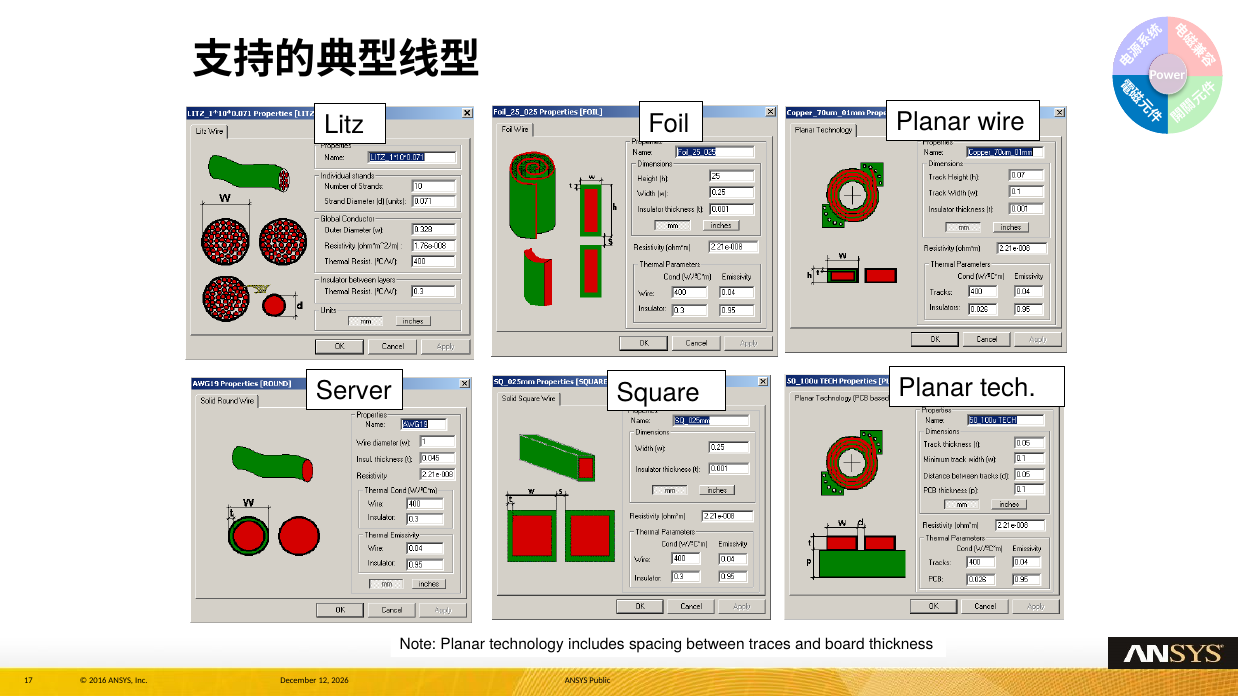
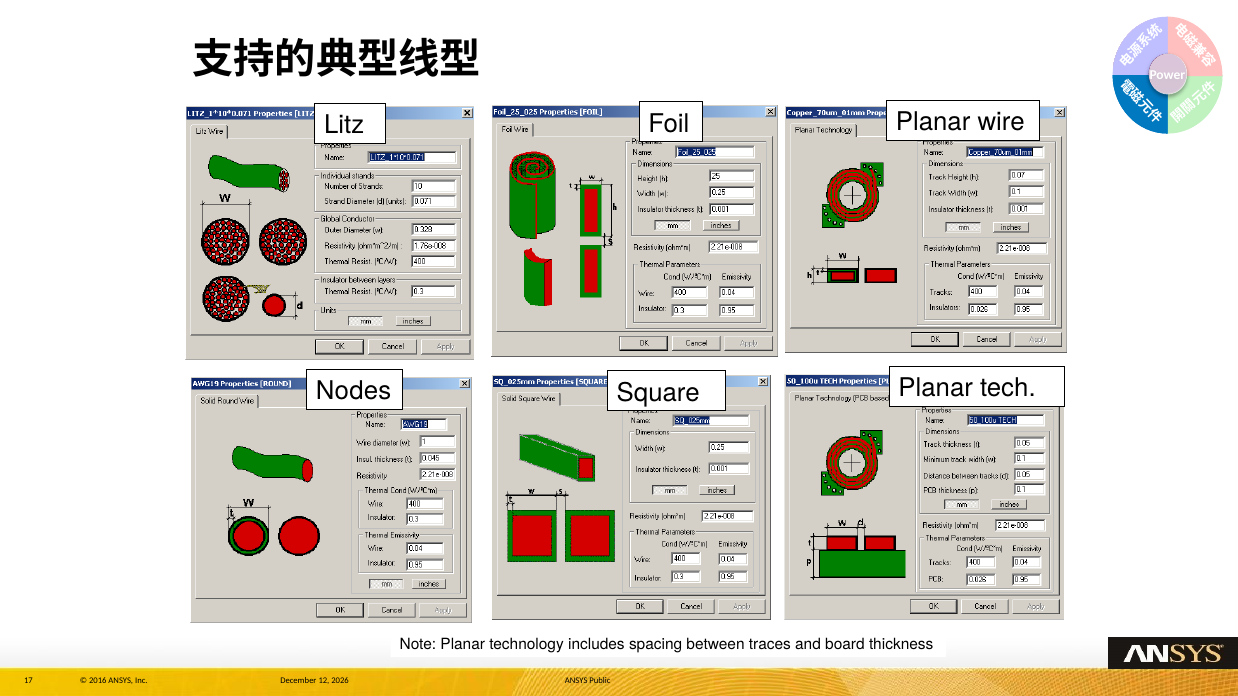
Server: Server -> Nodes
